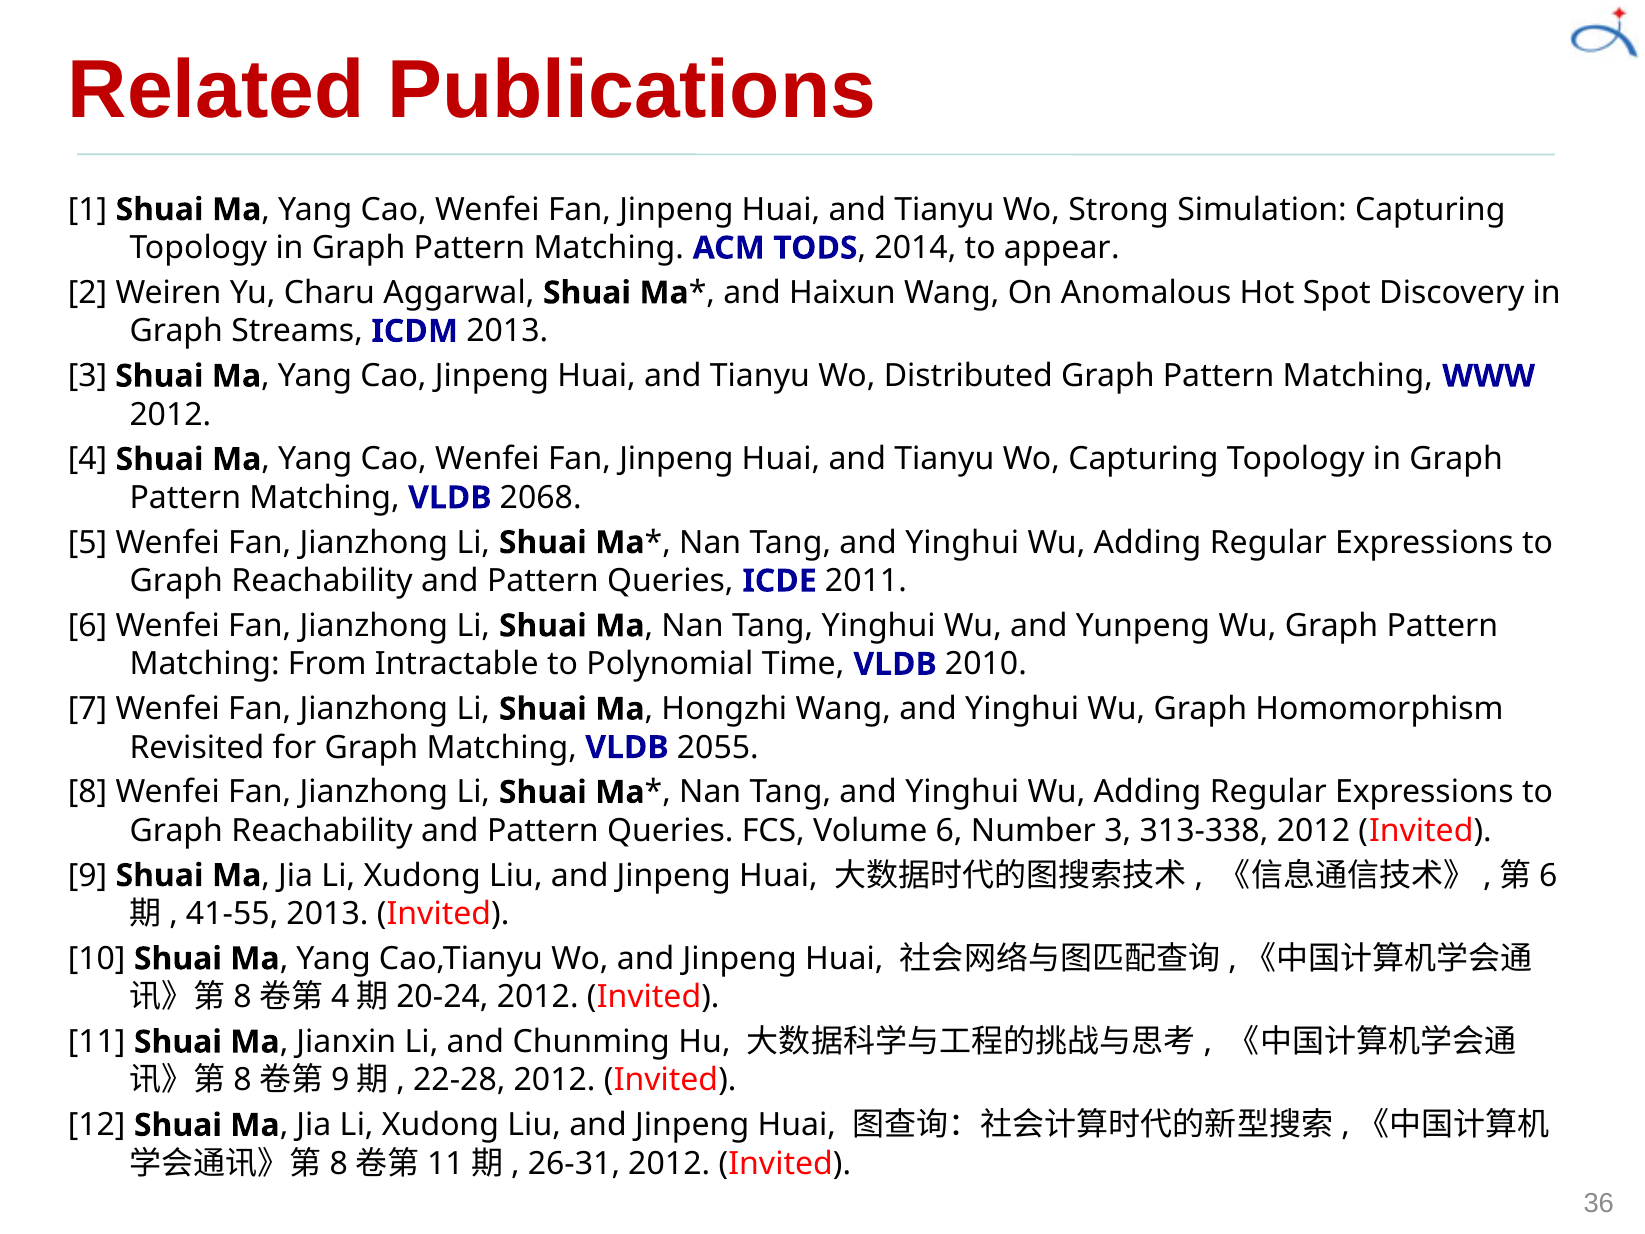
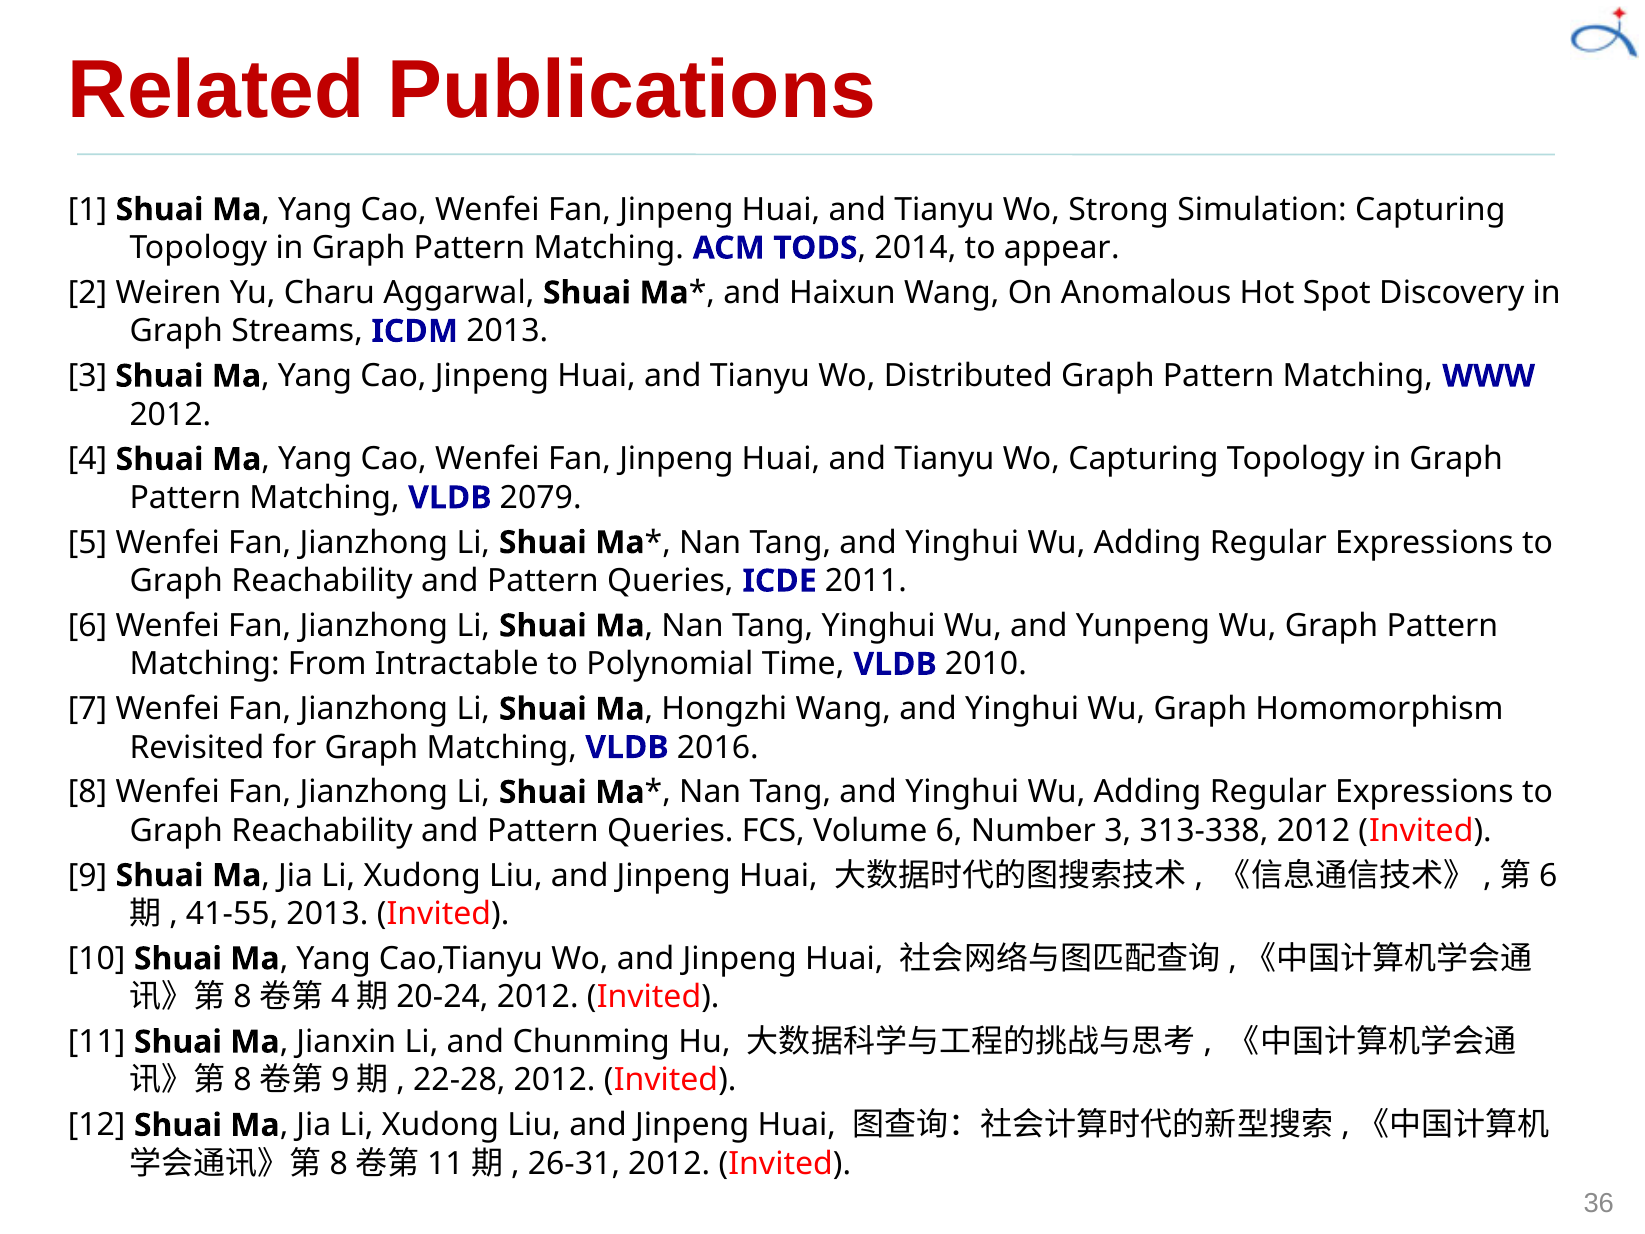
2068: 2068 -> 2079
2055: 2055 -> 2016
